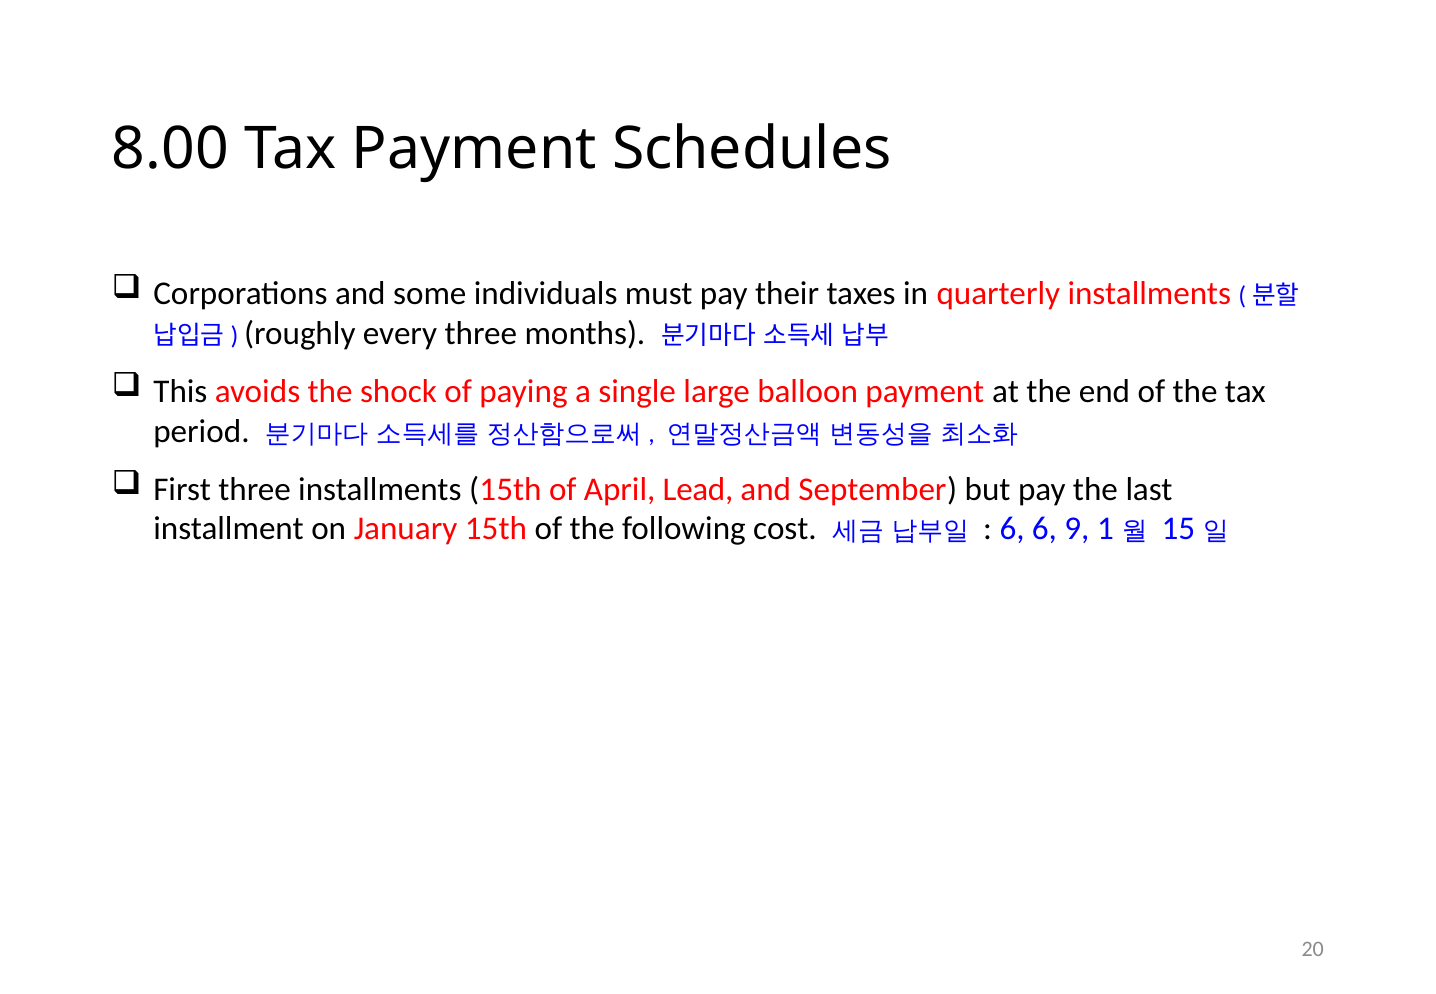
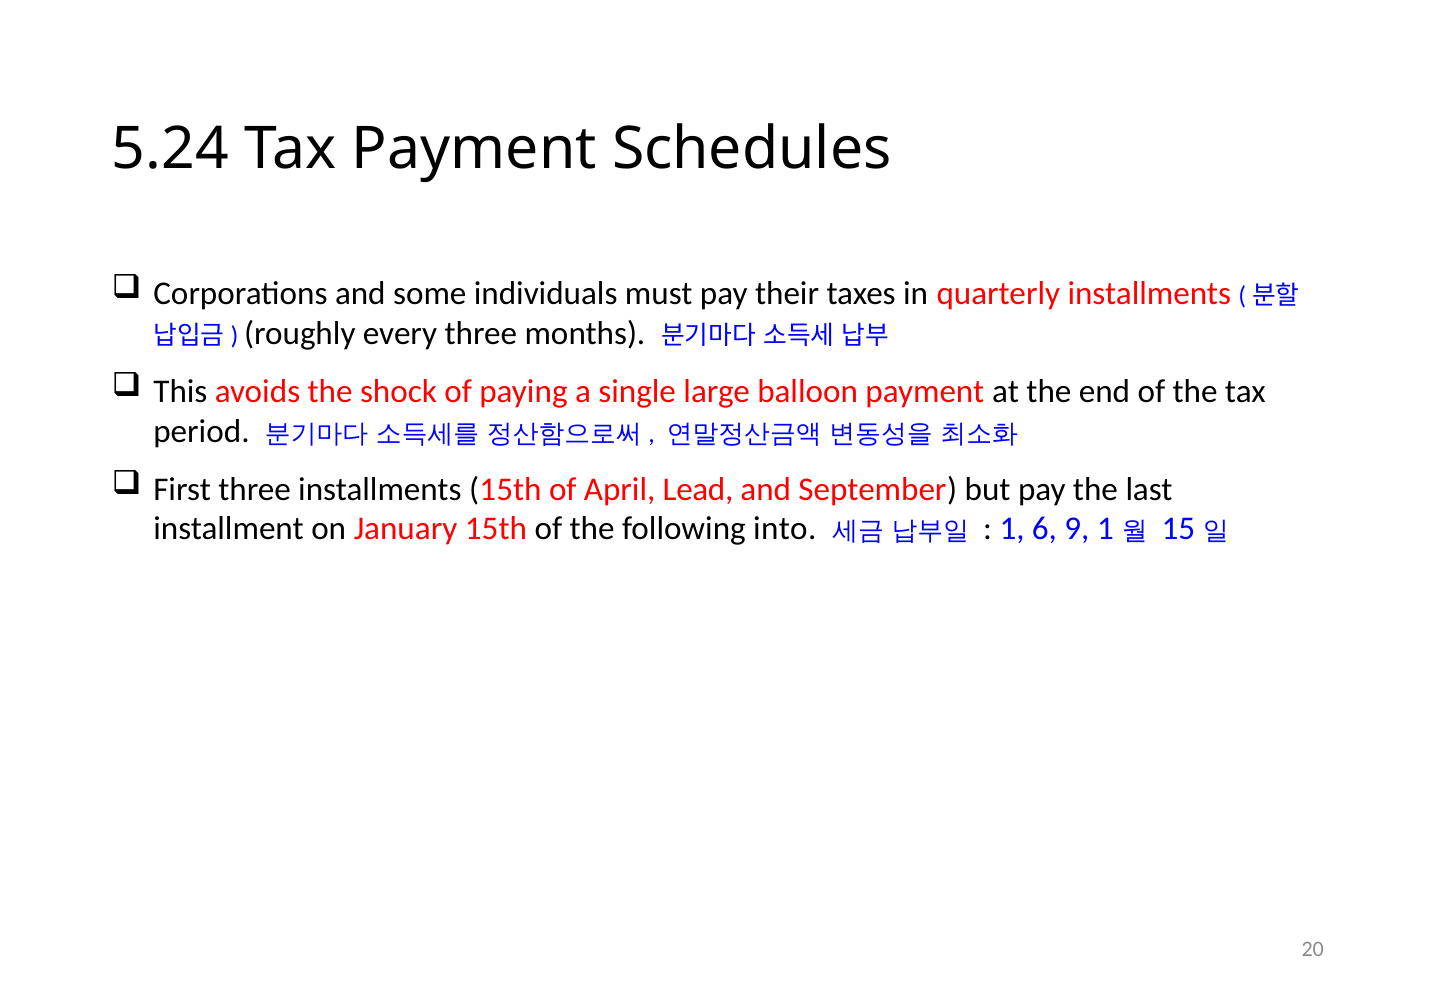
8.00: 8.00 -> 5.24
cost: cost -> into
6 at (1012, 529): 6 -> 1
